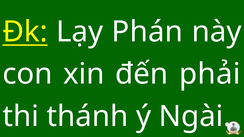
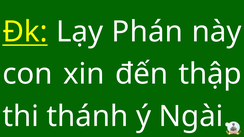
phải: phải -> thập
